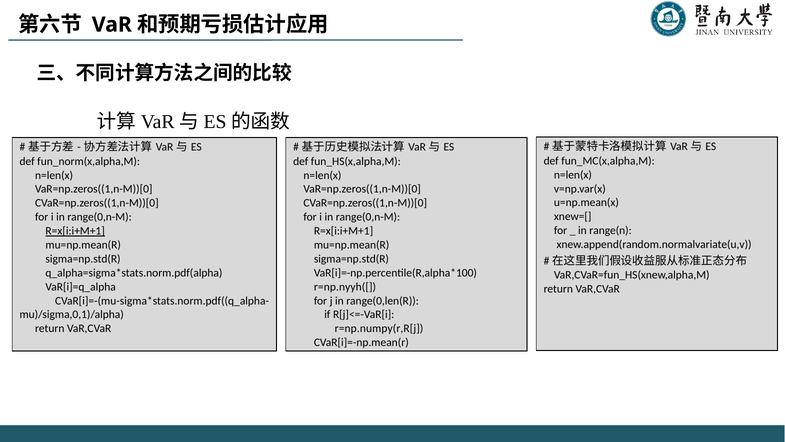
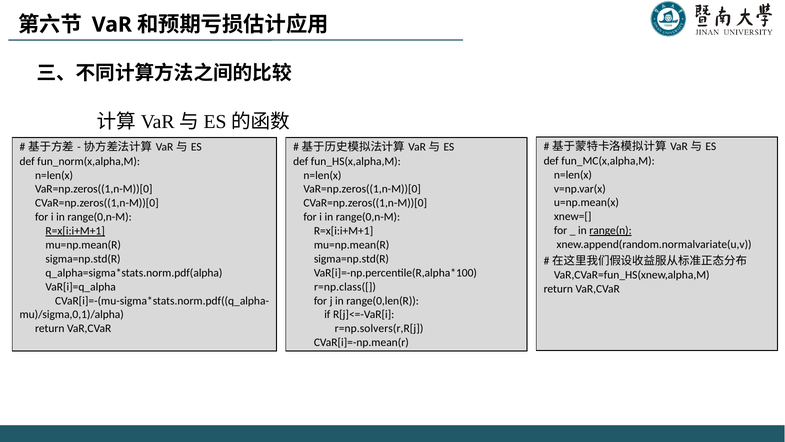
range(n underline: none -> present
r=np.nyyh([: r=np.nyyh([ -> r=np.class([
r=np.numpy(r,R[j: r=np.numpy(r,R[j -> r=np.solvers(r,R[j
